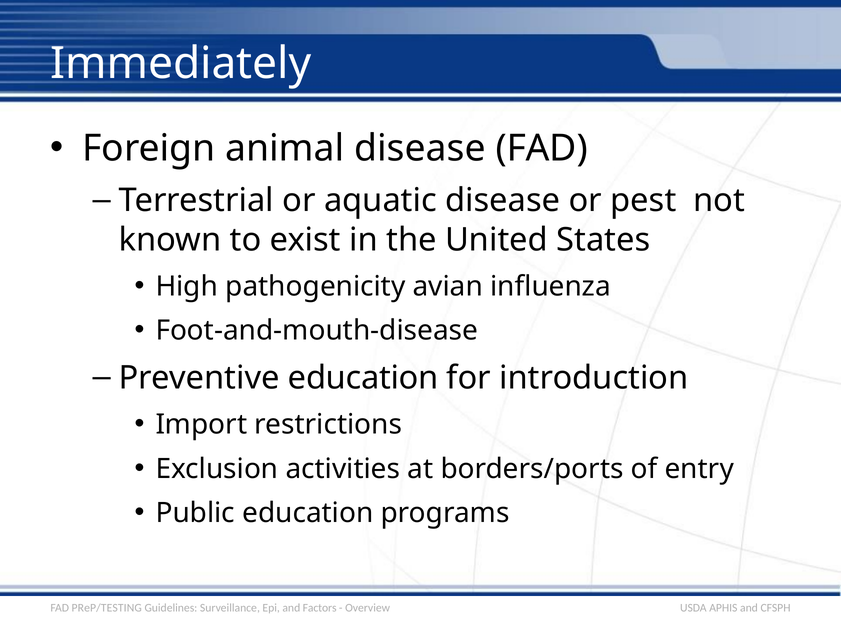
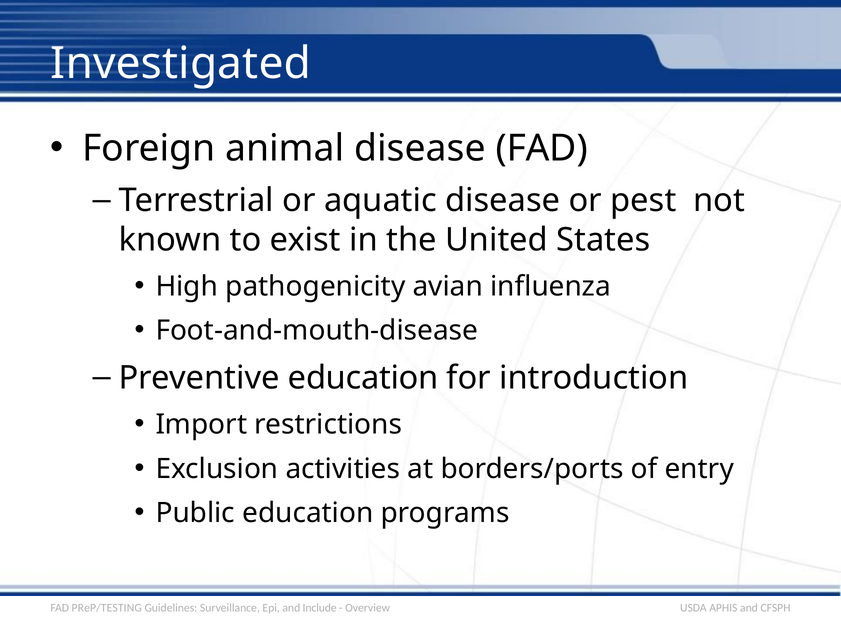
Immediately: Immediately -> Investigated
Factors: Factors -> Include
